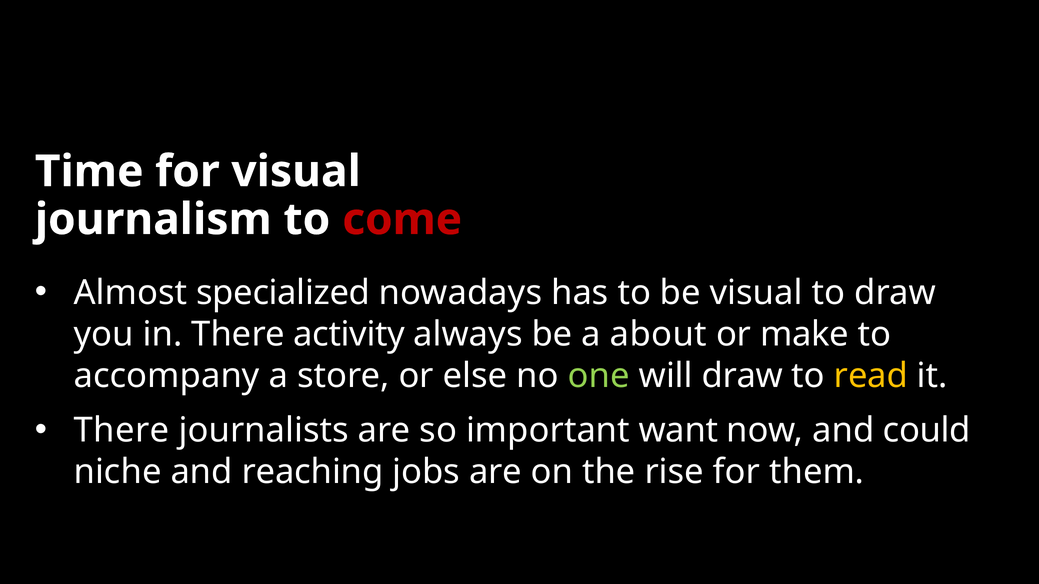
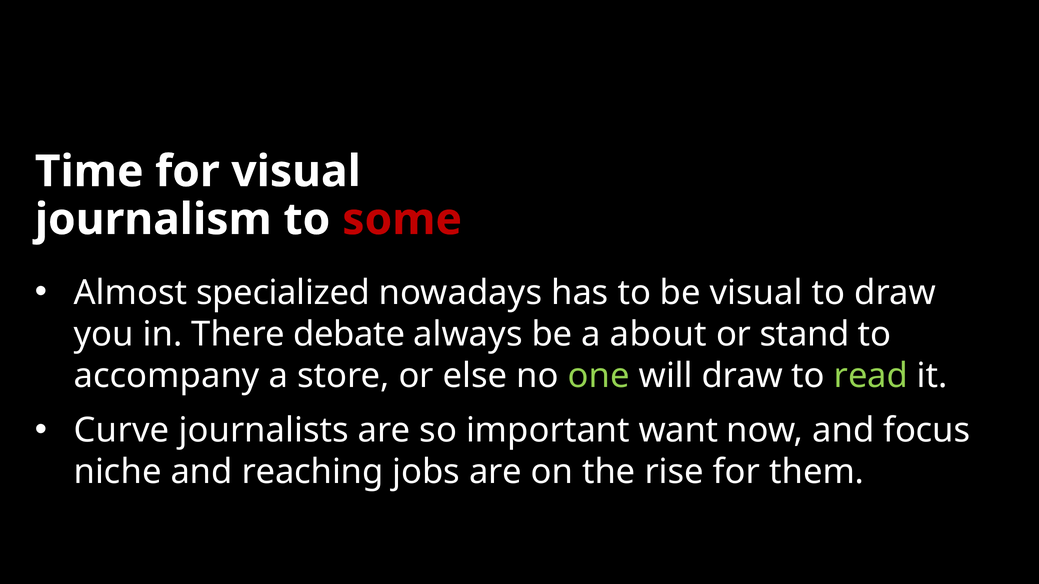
come: come -> some
activity: activity -> debate
make: make -> stand
read colour: yellow -> light green
There at (122, 431): There -> Curve
could: could -> focus
